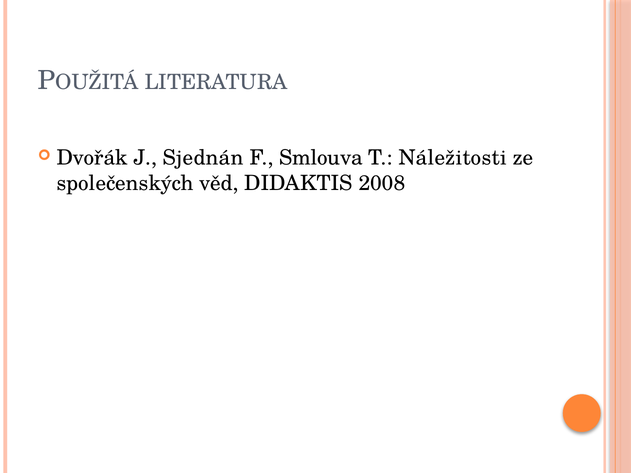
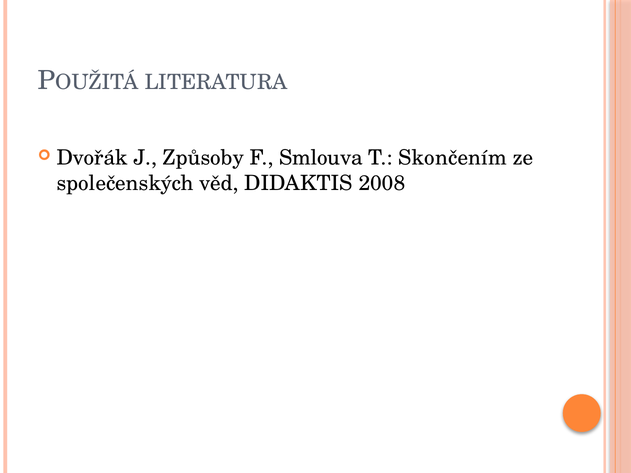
Sjednán: Sjednán -> Způsoby
Náležitosti: Náležitosti -> Skončením
